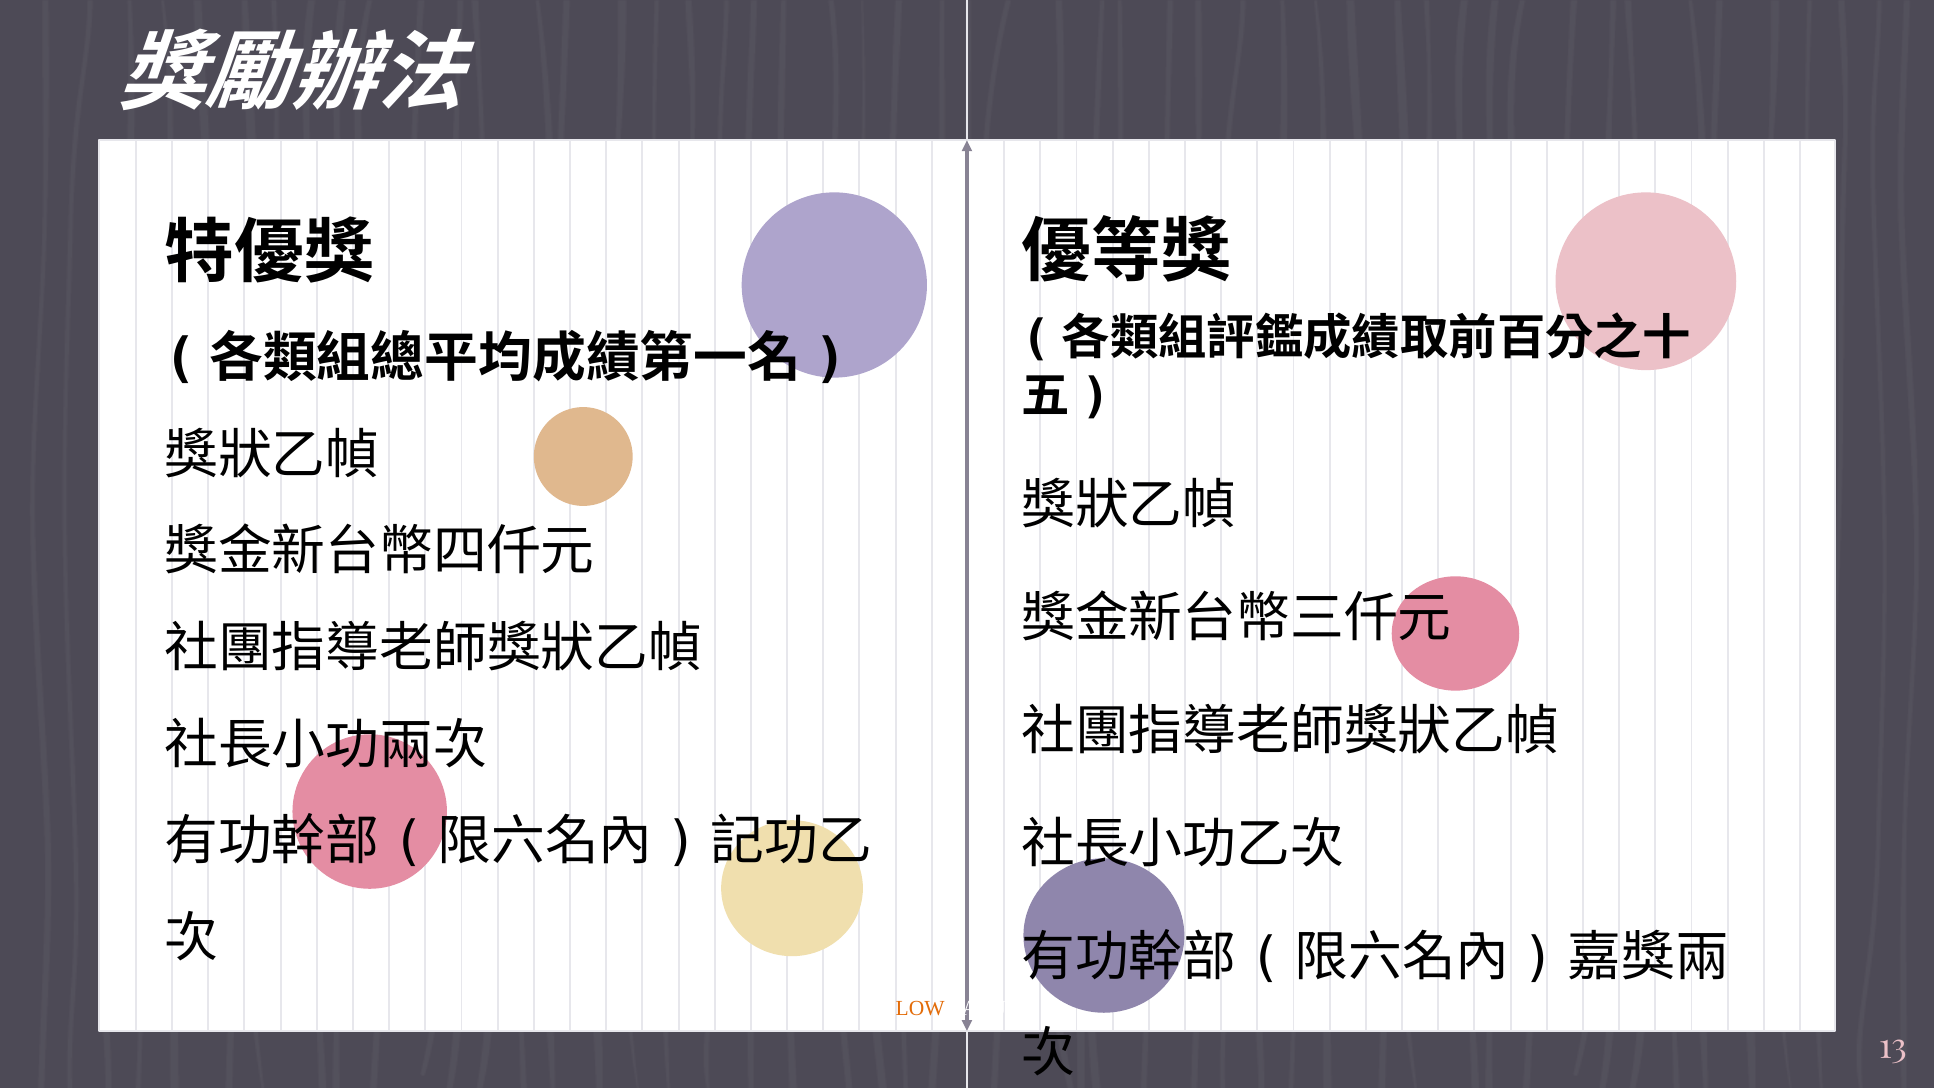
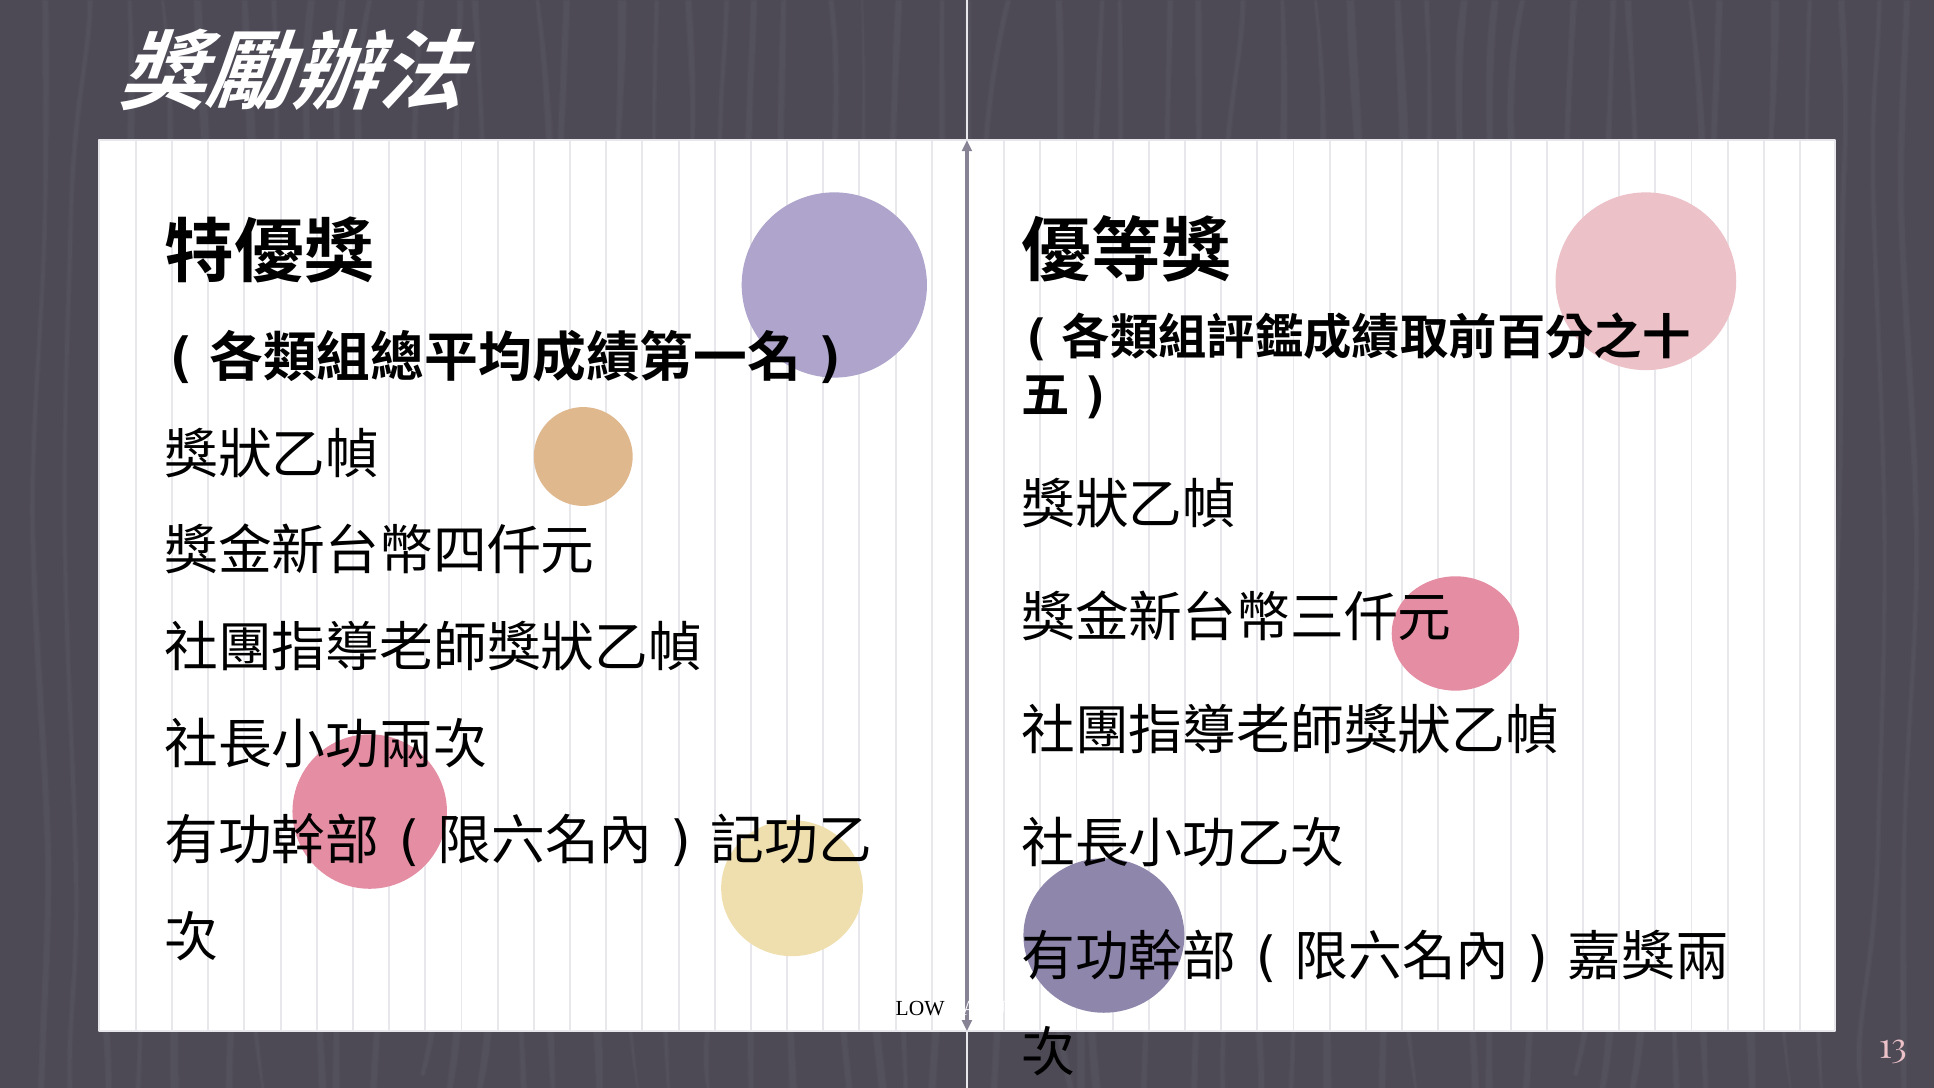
LOW colour: orange -> black
